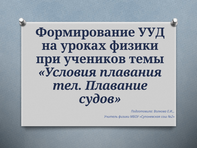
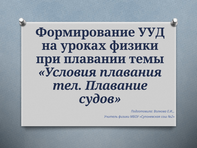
учеников: учеников -> плавании
